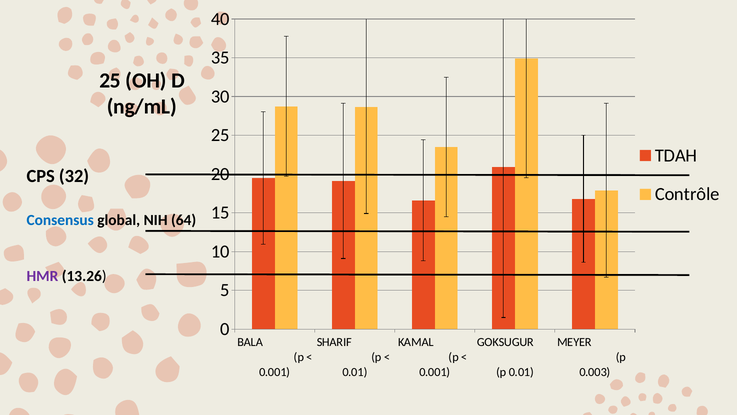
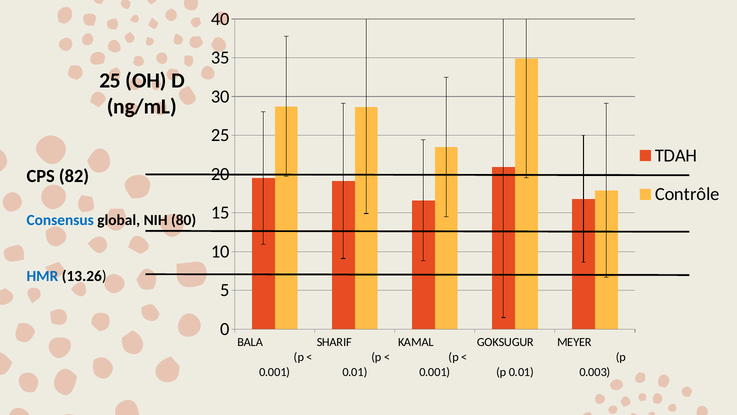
32: 32 -> 82
64: 64 -> 80
HMR colour: purple -> blue
